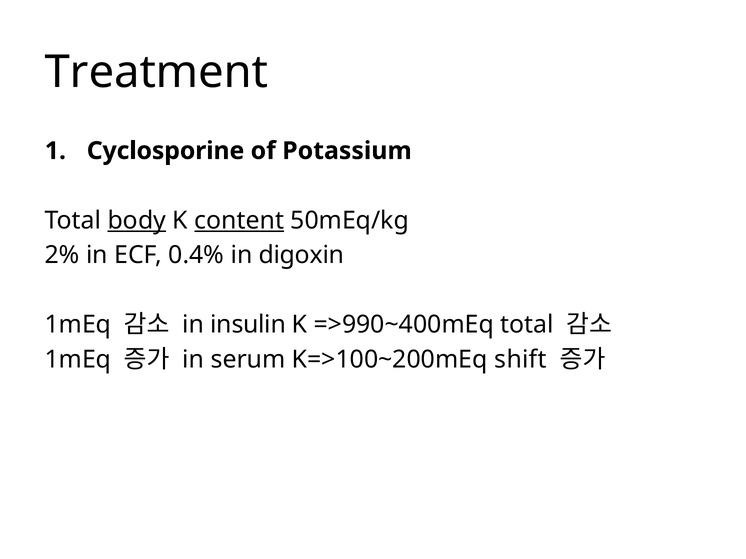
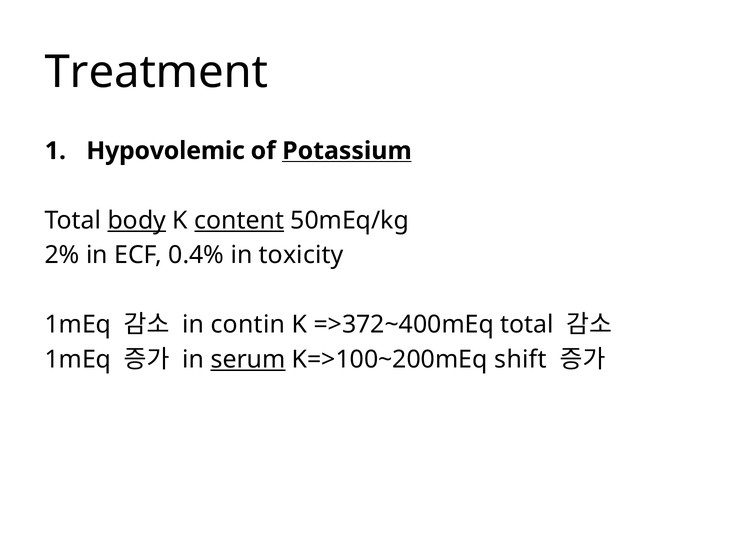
Cyclosporine: Cyclosporine -> Hypovolemic
Potassium underline: none -> present
digoxin: digoxin -> toxicity
insulin: insulin -> contin
=>990~400mEq: =>990~400mEq -> =>372~400mEq
serum underline: none -> present
